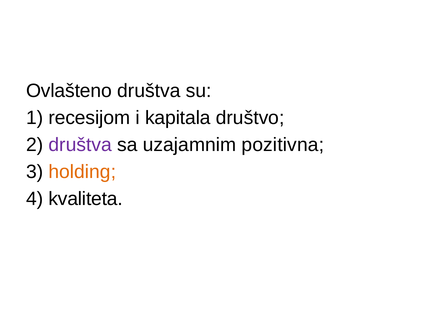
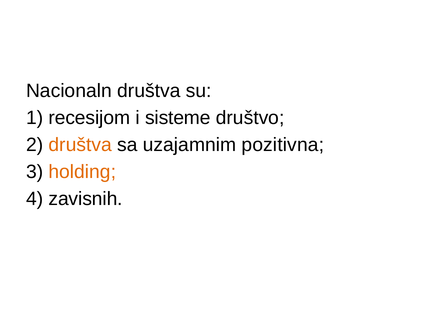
Ovlašteno: Ovlašteno -> Nacionaln
kapitala: kapitala -> sisteme
društva at (80, 145) colour: purple -> orange
kvaliteta: kvaliteta -> zavisnih
